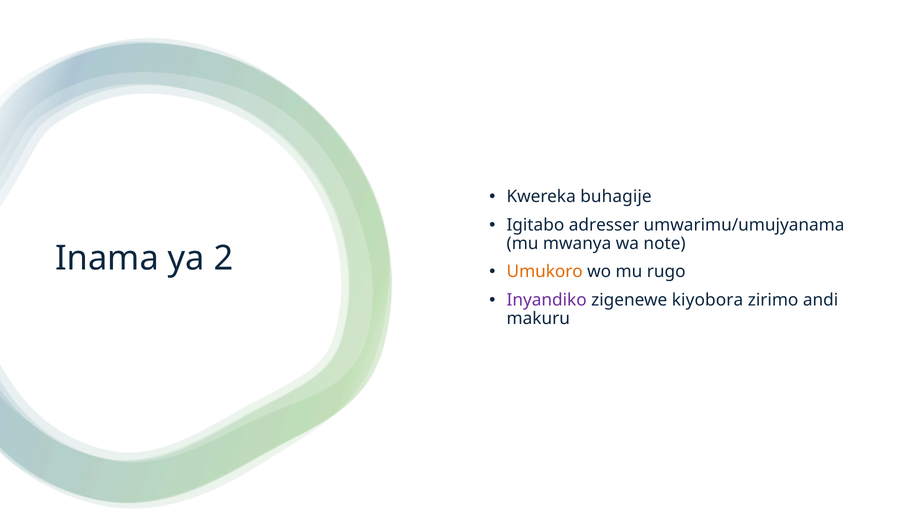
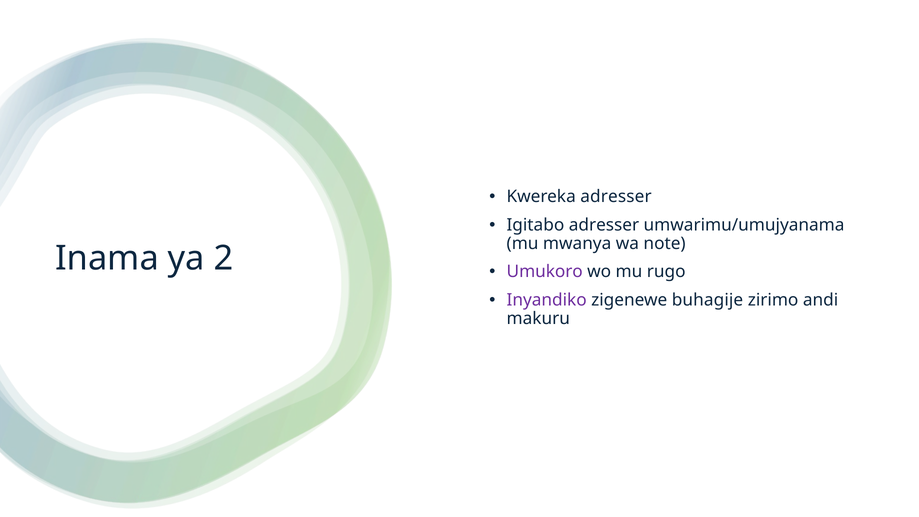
Kwereka buhagije: buhagije -> adresser
Umukoro colour: orange -> purple
kiyobora: kiyobora -> buhagije
